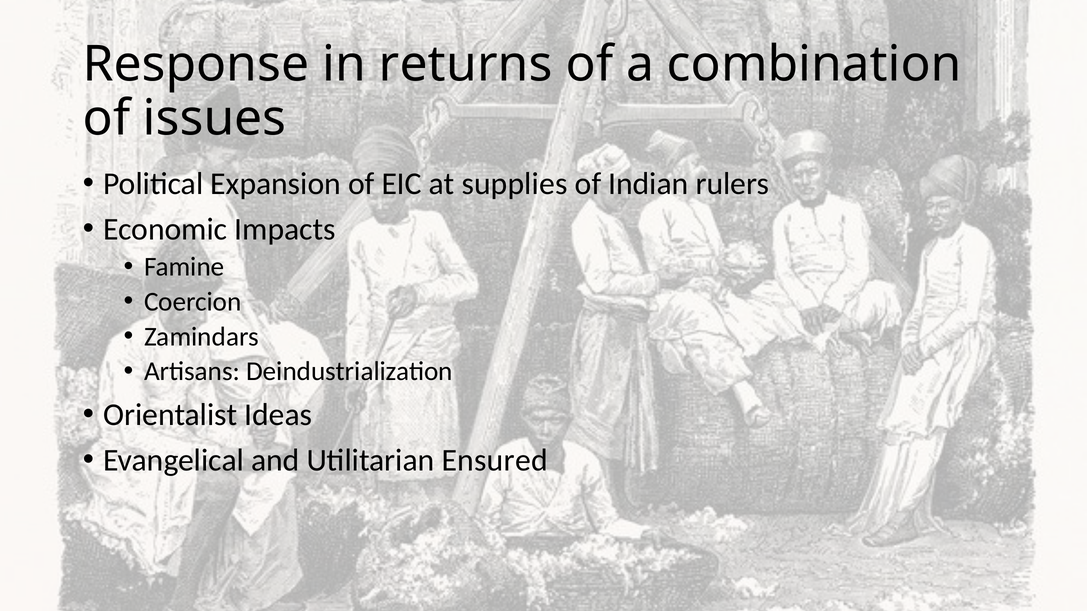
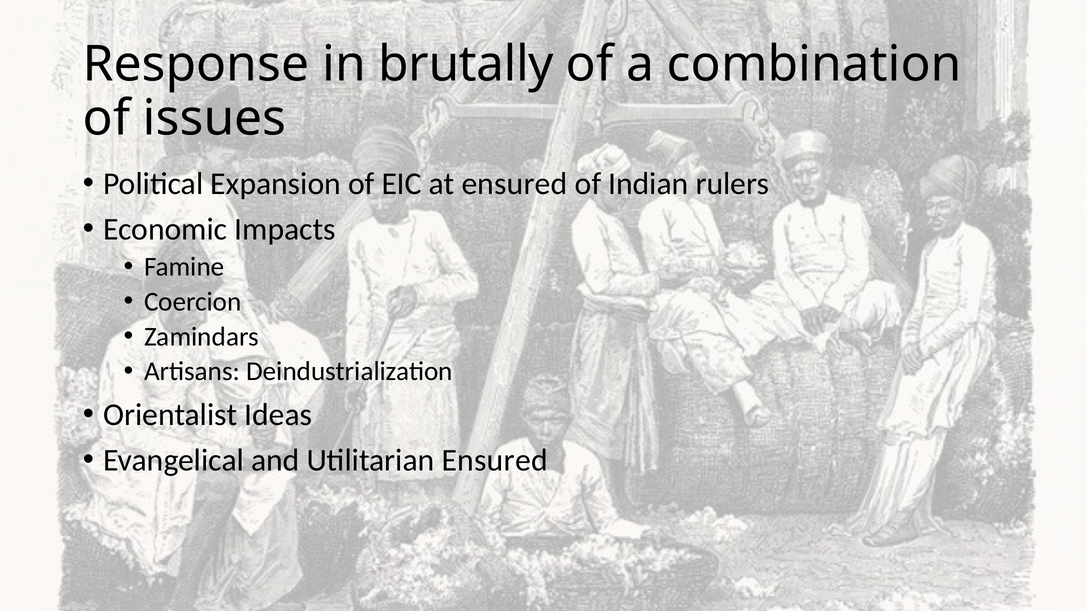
returns: returns -> brutally
at supplies: supplies -> ensured
